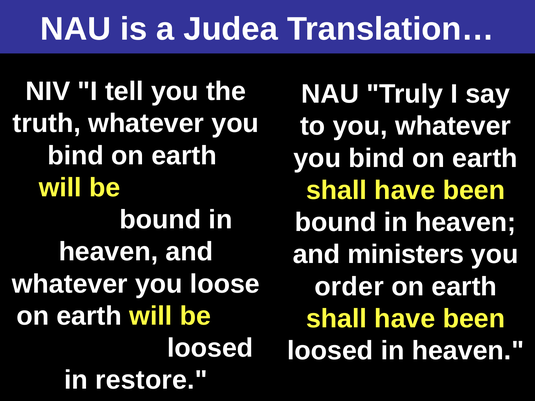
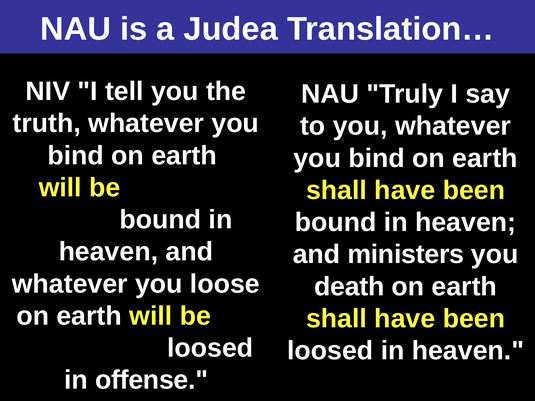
order: order -> death
restore: restore -> offense
